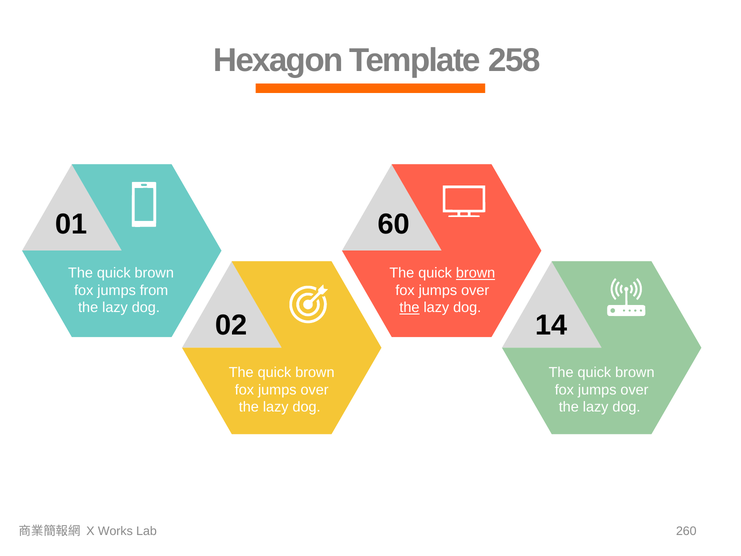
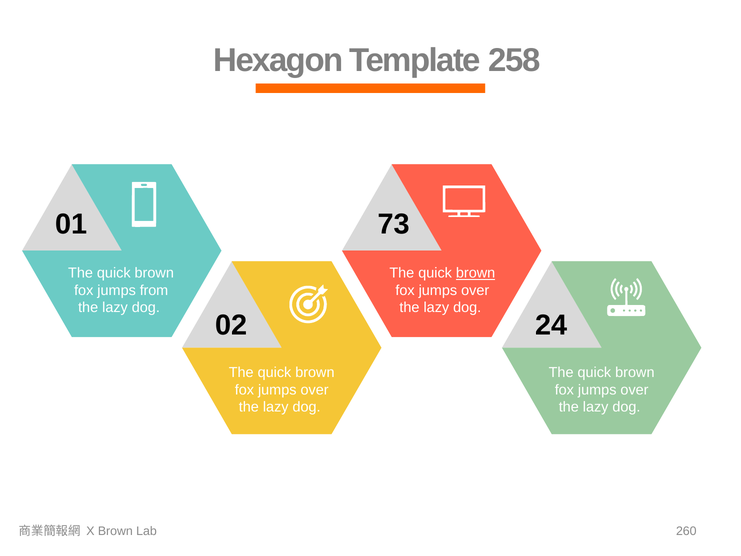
60: 60 -> 73
the at (409, 308) underline: present -> none
14: 14 -> 24
X Works: Works -> Brown
